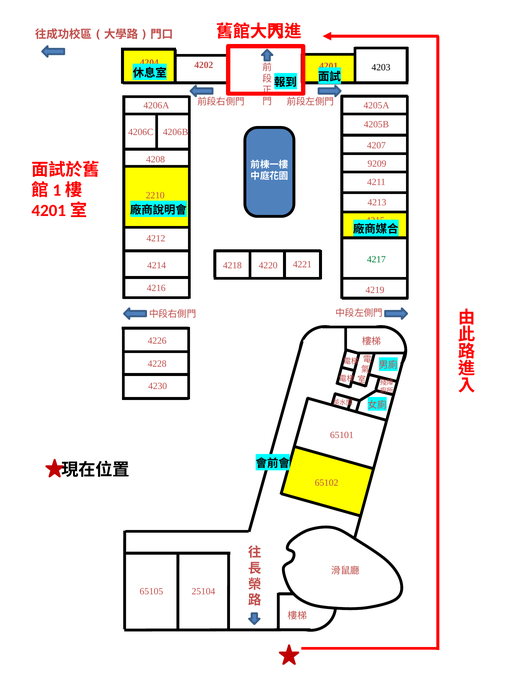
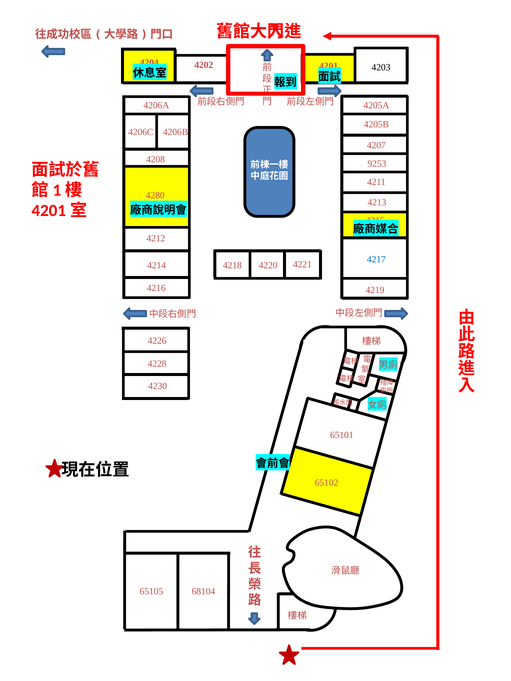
9209: 9209 -> 9253
2210: 2210 -> 4280
4217 colour: green -> blue
25104: 25104 -> 68104
